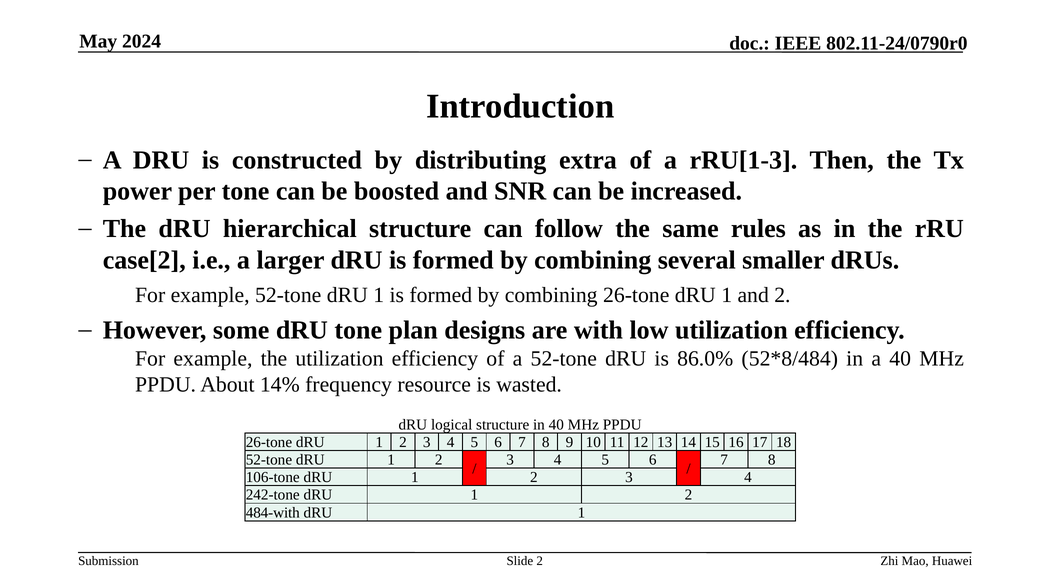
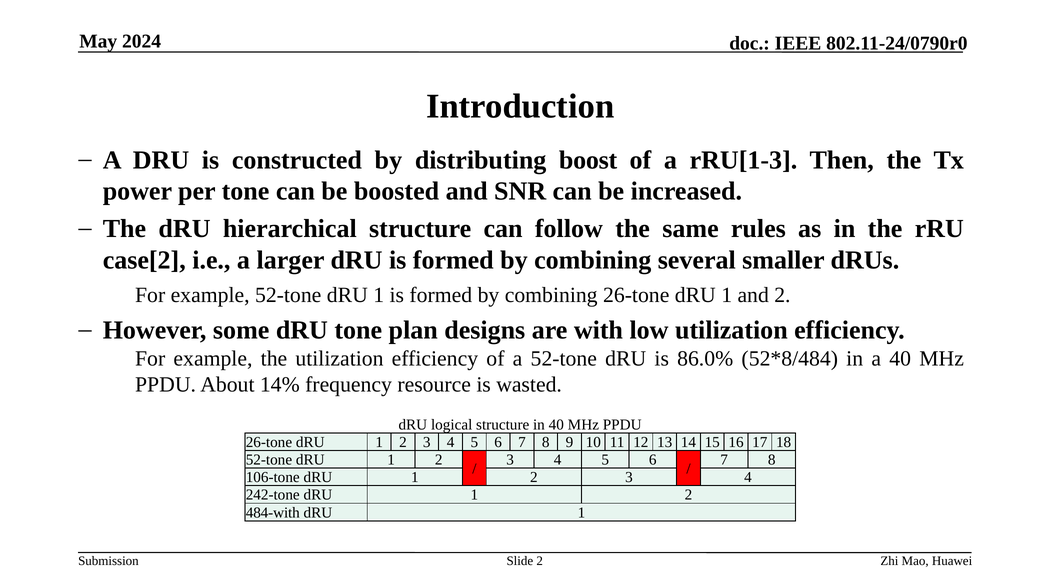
extra: extra -> boost
